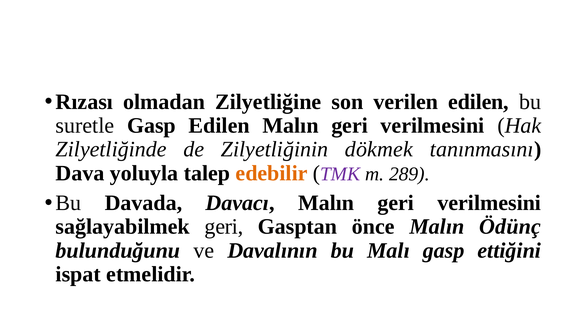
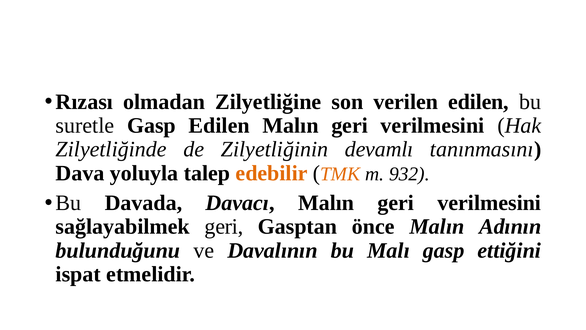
dökmek: dökmek -> devamlı
TMK colour: purple -> orange
289: 289 -> 932
Ödünç: Ödünç -> Adının
